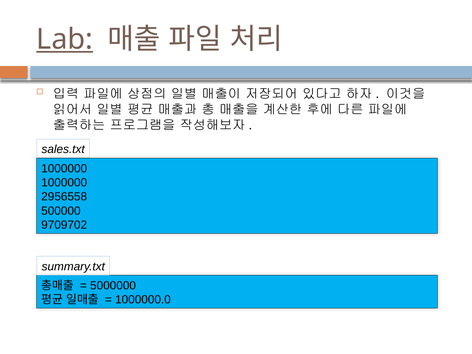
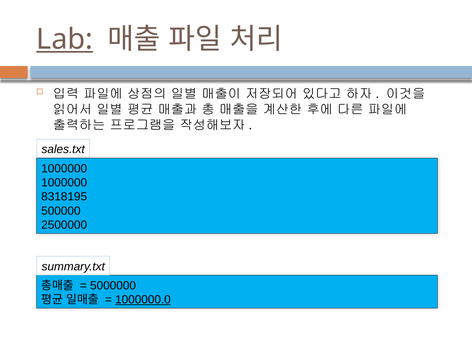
2956558: 2956558 -> 8318195
9709702: 9709702 -> 2500000
1000000.0 underline: none -> present
